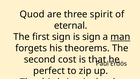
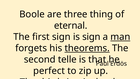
Quod: Quod -> Boole
spirit: spirit -> thing
theorems underline: none -> present
cost: cost -> telle
